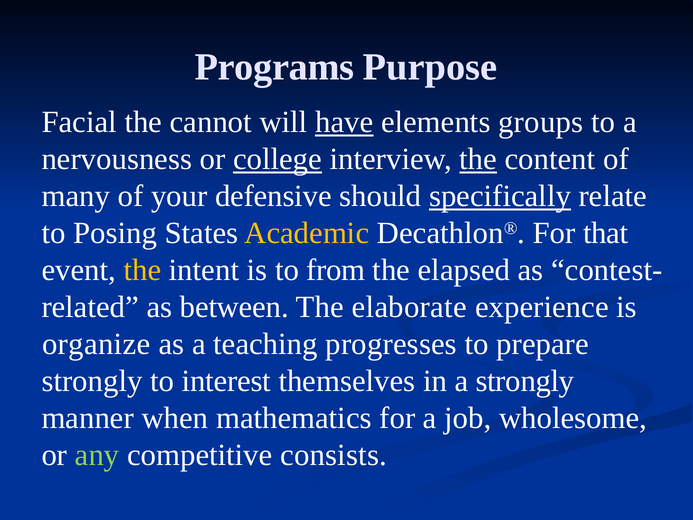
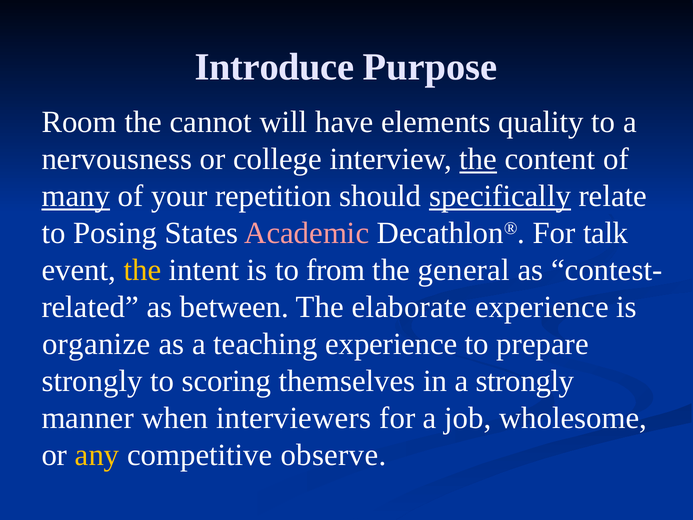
Programs: Programs -> Introduce
Facial: Facial -> Room
have underline: present -> none
groups: groups -> quality
college underline: present -> none
many underline: none -> present
defensive: defensive -> repetition
Academic colour: yellow -> pink
that: that -> talk
elapsed: elapsed -> general
teaching progresses: progresses -> experience
interest: interest -> scoring
mathematics: mathematics -> interviewers
any colour: light green -> yellow
consists: consists -> observe
